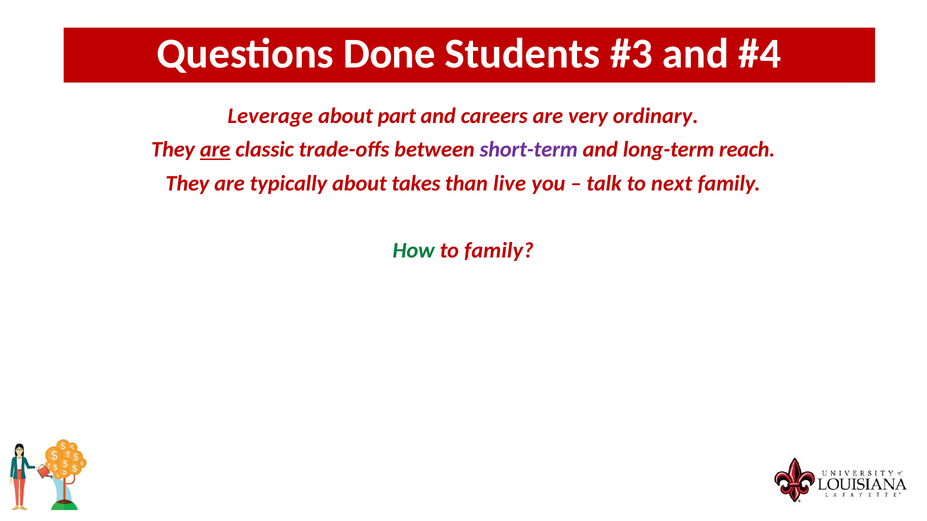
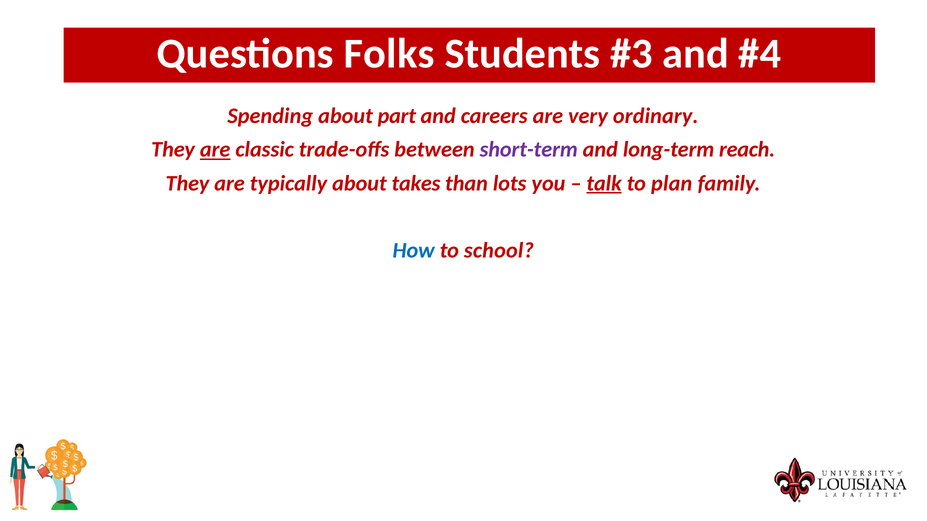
Done: Done -> Folks
Leverage: Leverage -> Spending
live: live -> lots
talk underline: none -> present
next: next -> plan
How colour: green -> blue
to family: family -> school
